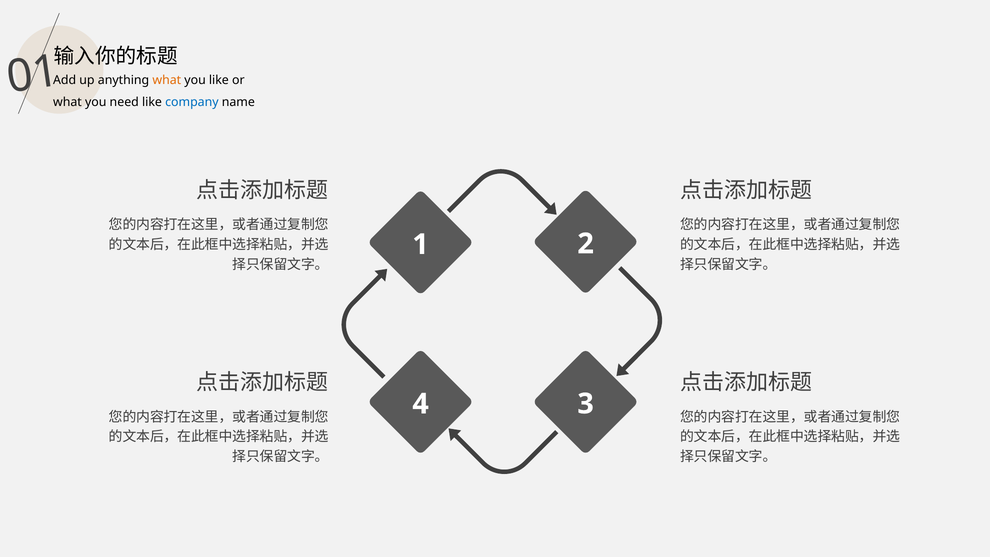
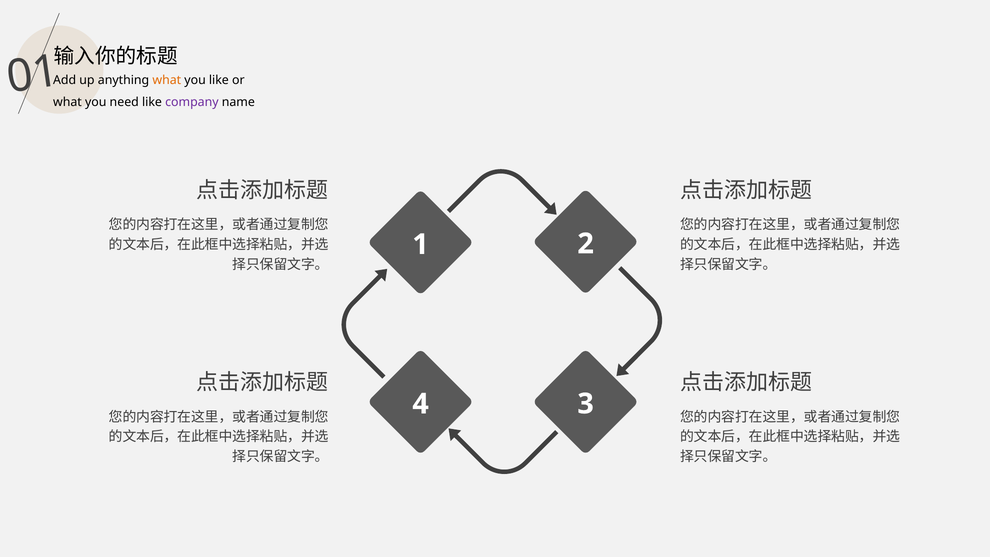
company colour: blue -> purple
